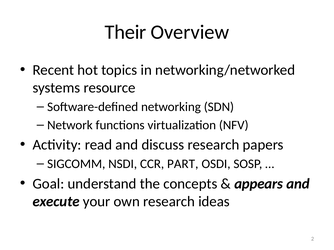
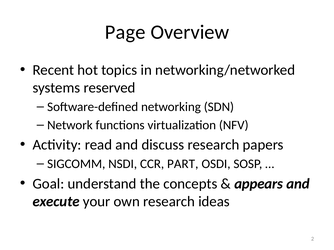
Their: Their -> Page
resource: resource -> reserved
